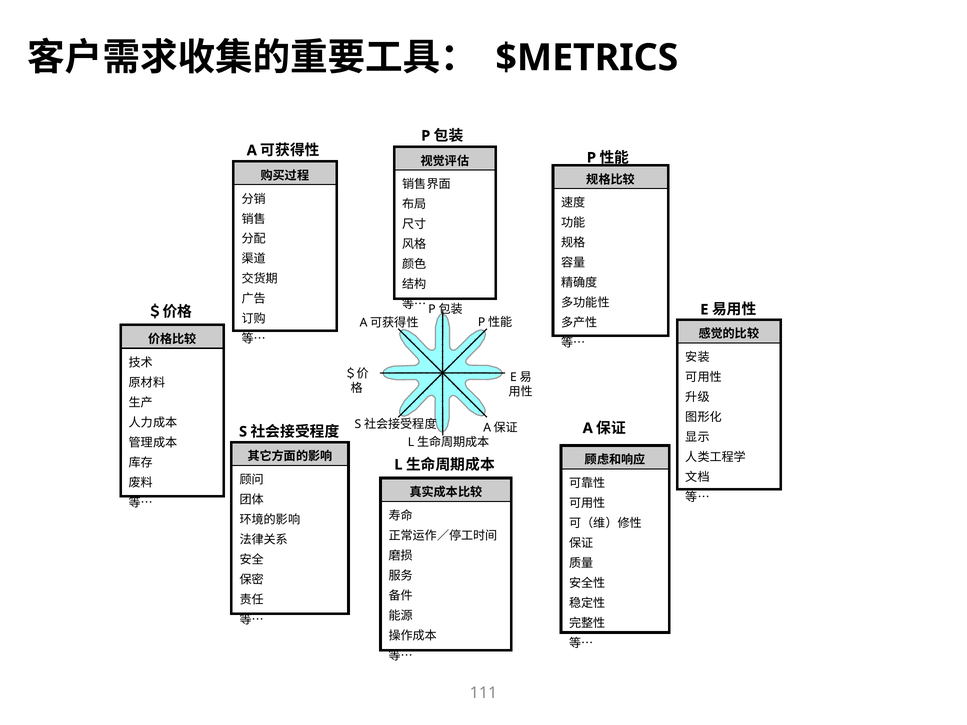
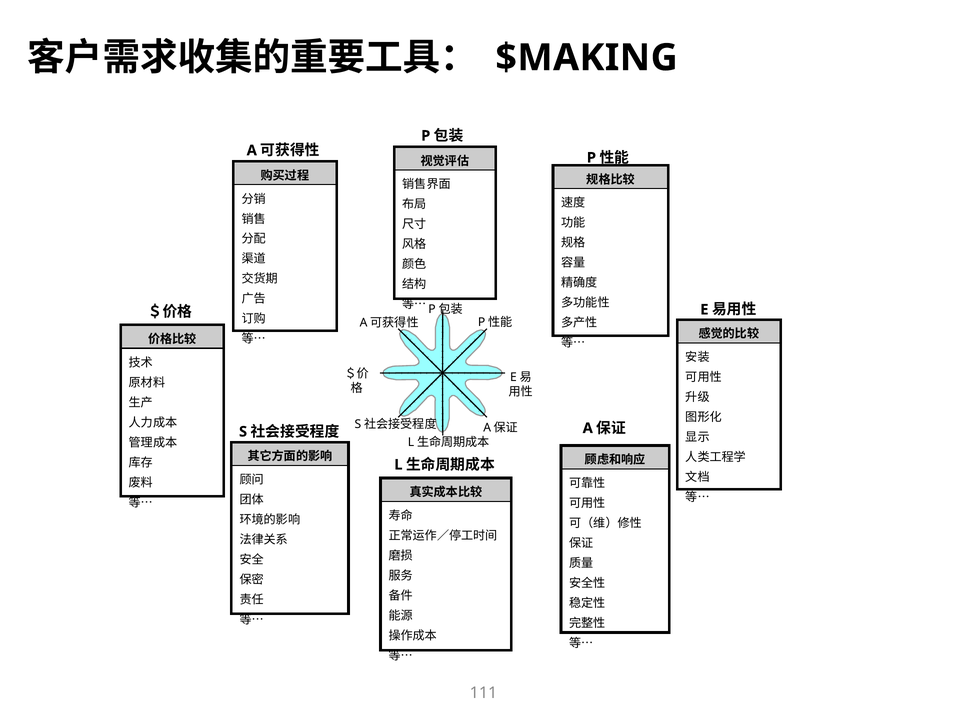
$METRICS: $METRICS -> $MAKING
